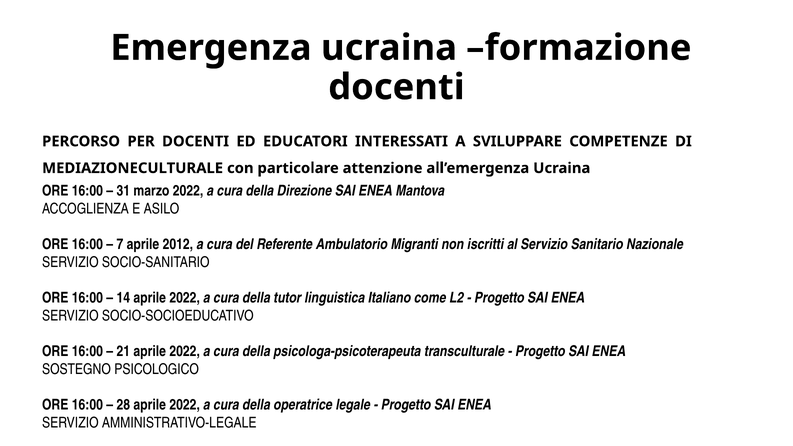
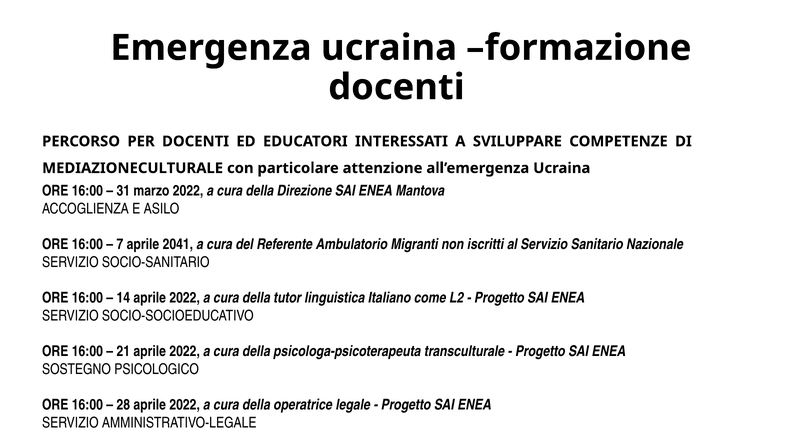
2012: 2012 -> 2041
